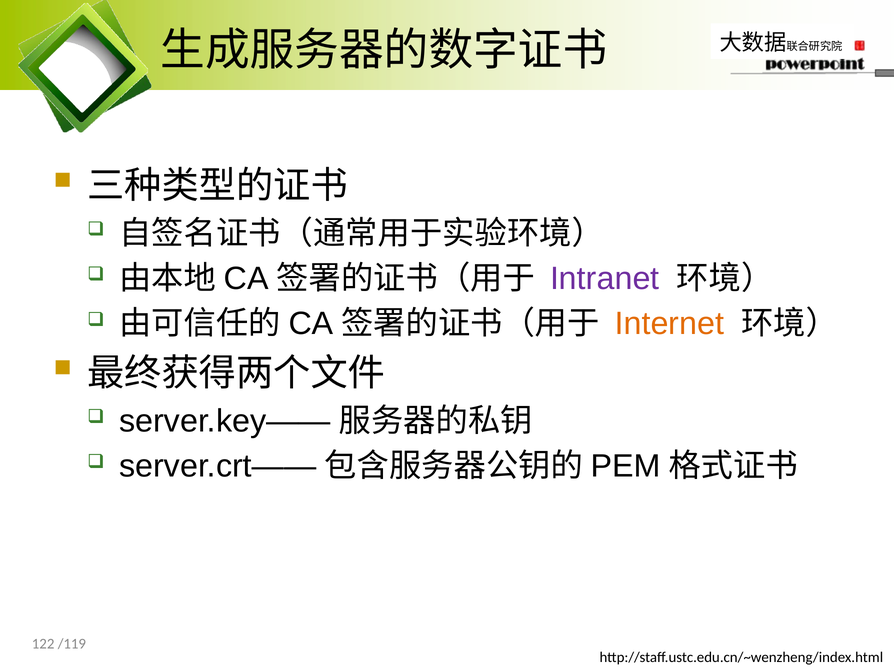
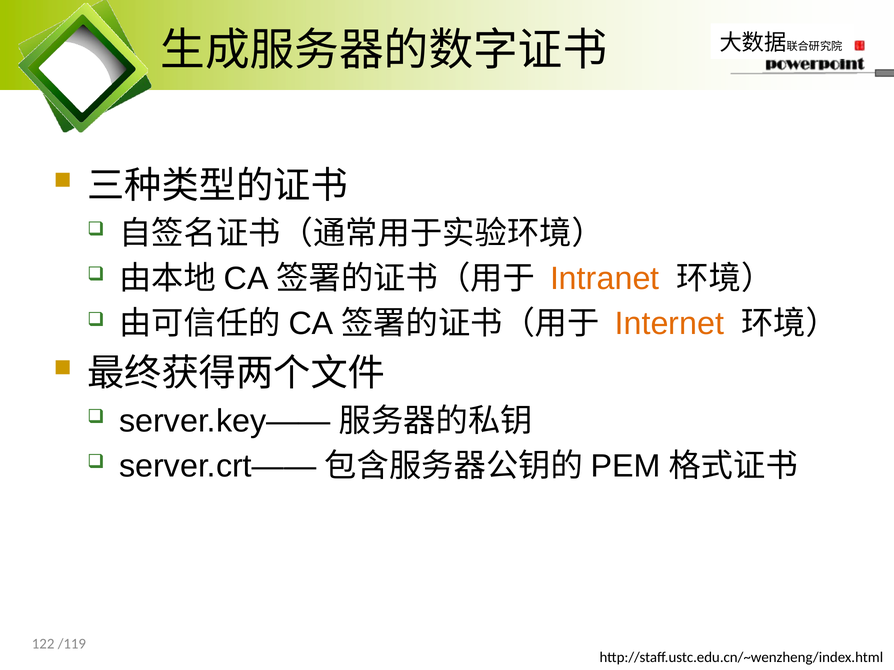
Intranet colour: purple -> orange
